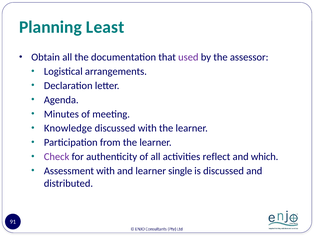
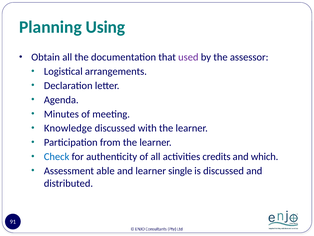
Least: Least -> Using
Check colour: purple -> blue
reflect: reflect -> credits
Assessment with: with -> able
